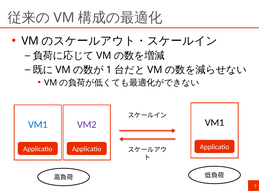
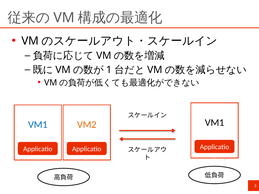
VM2 colour: purple -> orange
